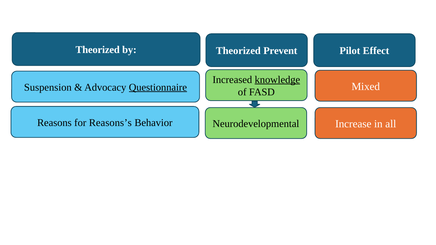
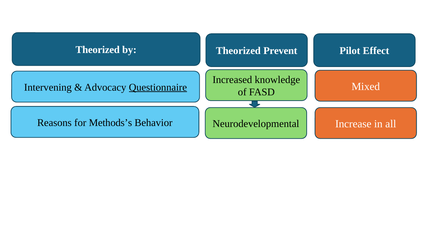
knowledge underline: present -> none
Suspension: Suspension -> Intervening
Reasons’s: Reasons’s -> Methods’s
